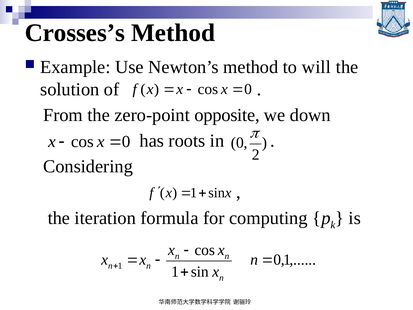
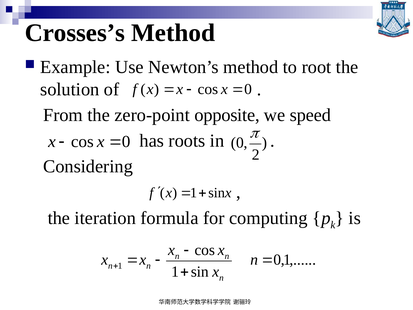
will: will -> root
down: down -> speed
